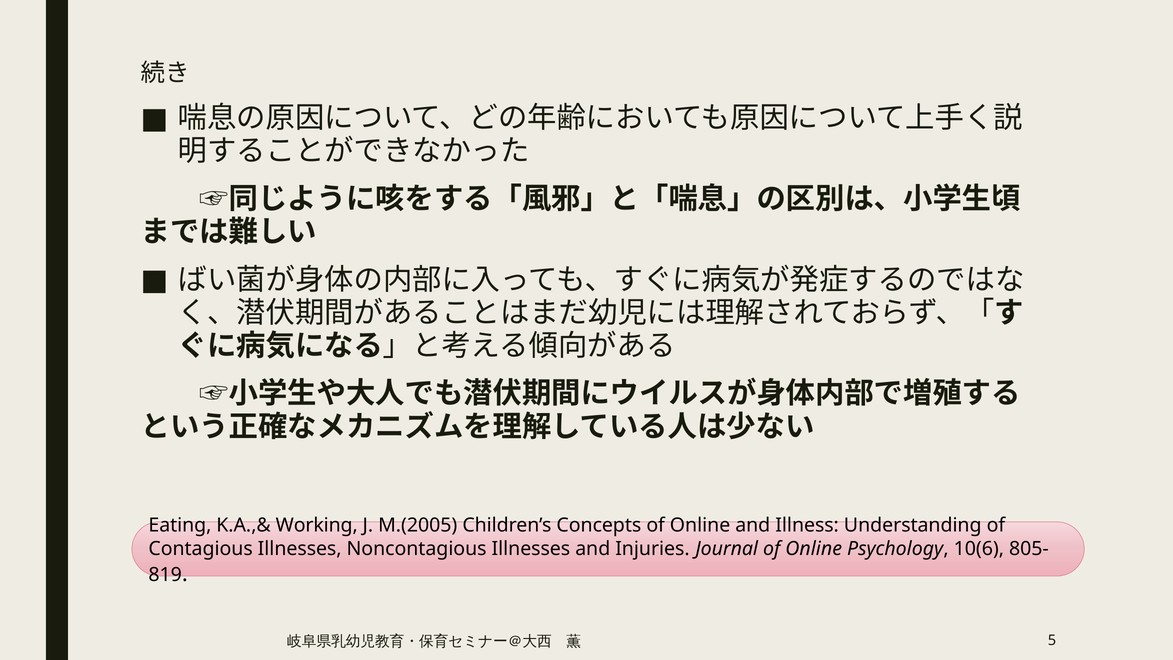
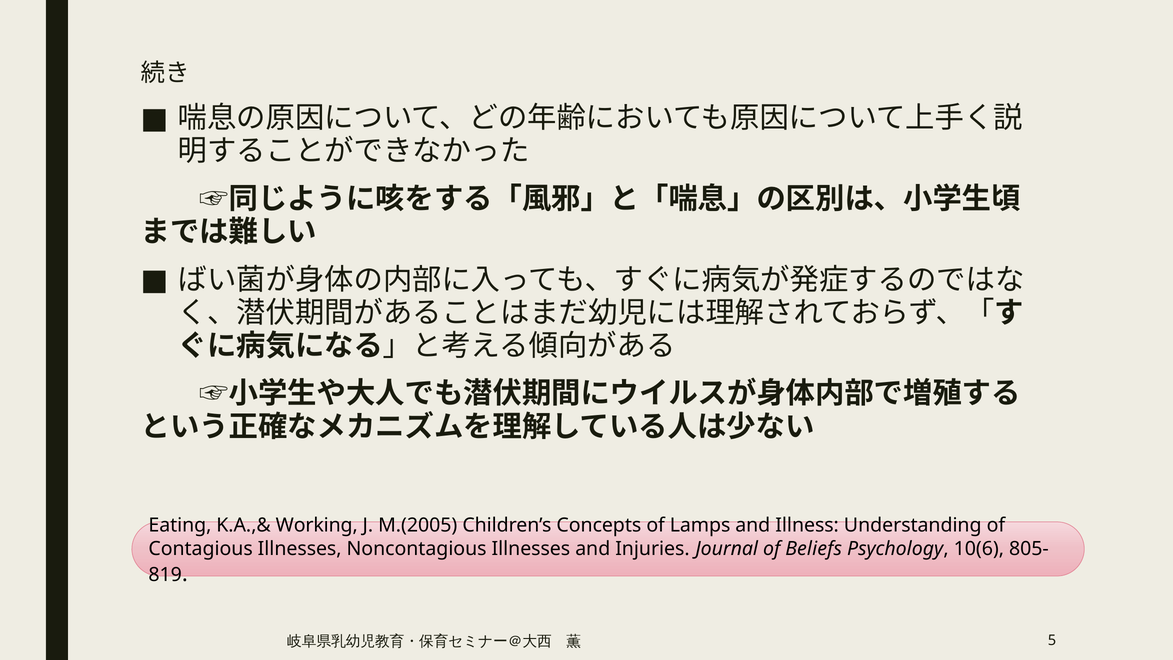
Concepts of Online: Online -> Lamps
Journal of Online: Online -> Beliefs
